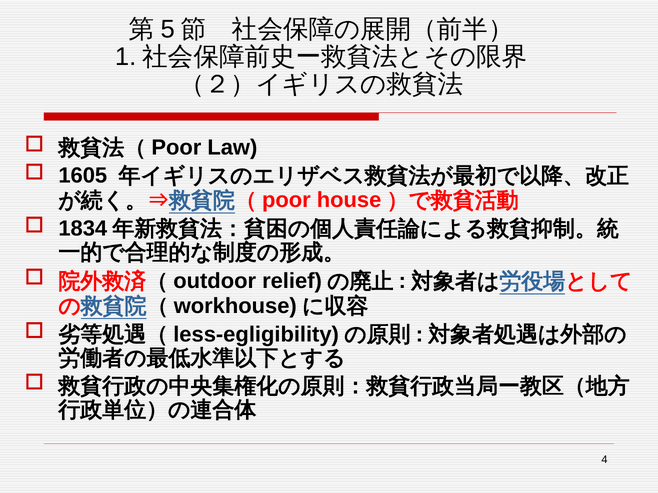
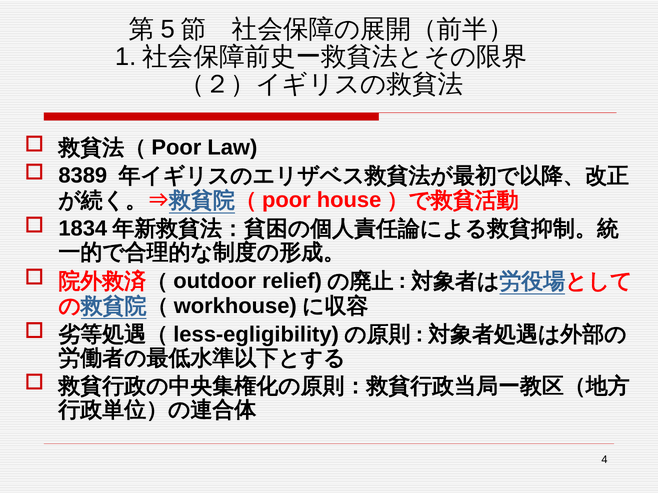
1605: 1605 -> 8389
